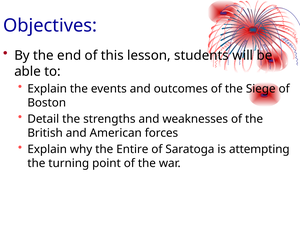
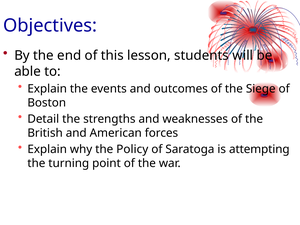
Entire: Entire -> Policy
